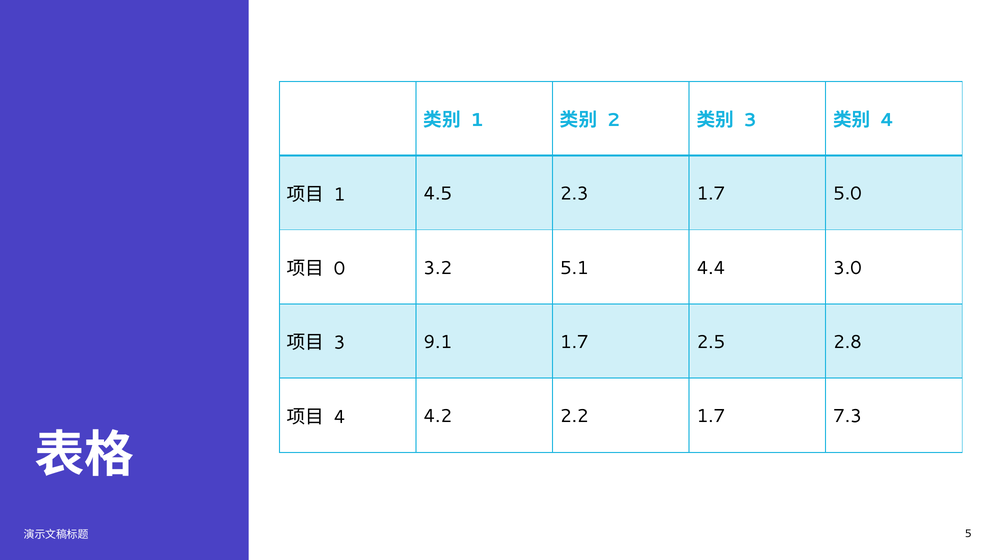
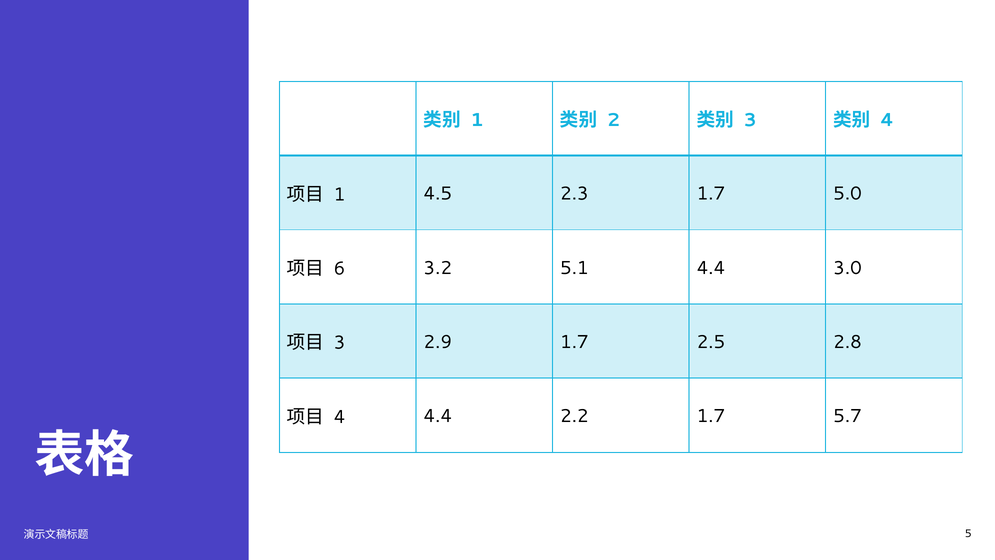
0: 0 -> 6
9.1: 9.1 -> 2.9
4 4.2: 4.2 -> 4.4
7.3: 7.3 -> 5.7
